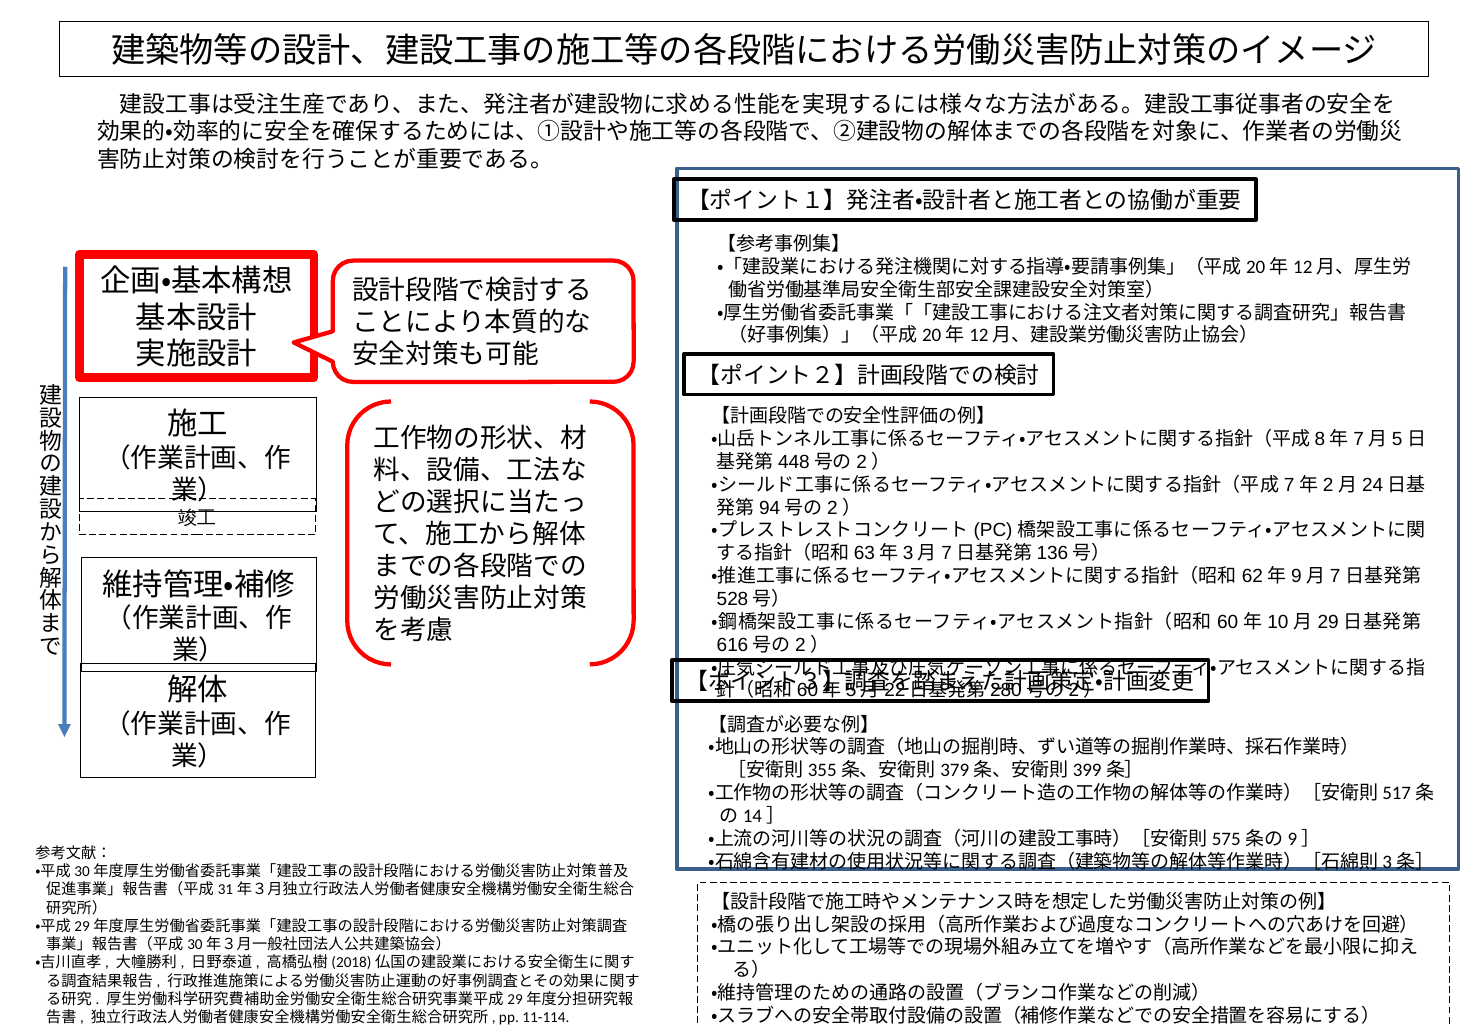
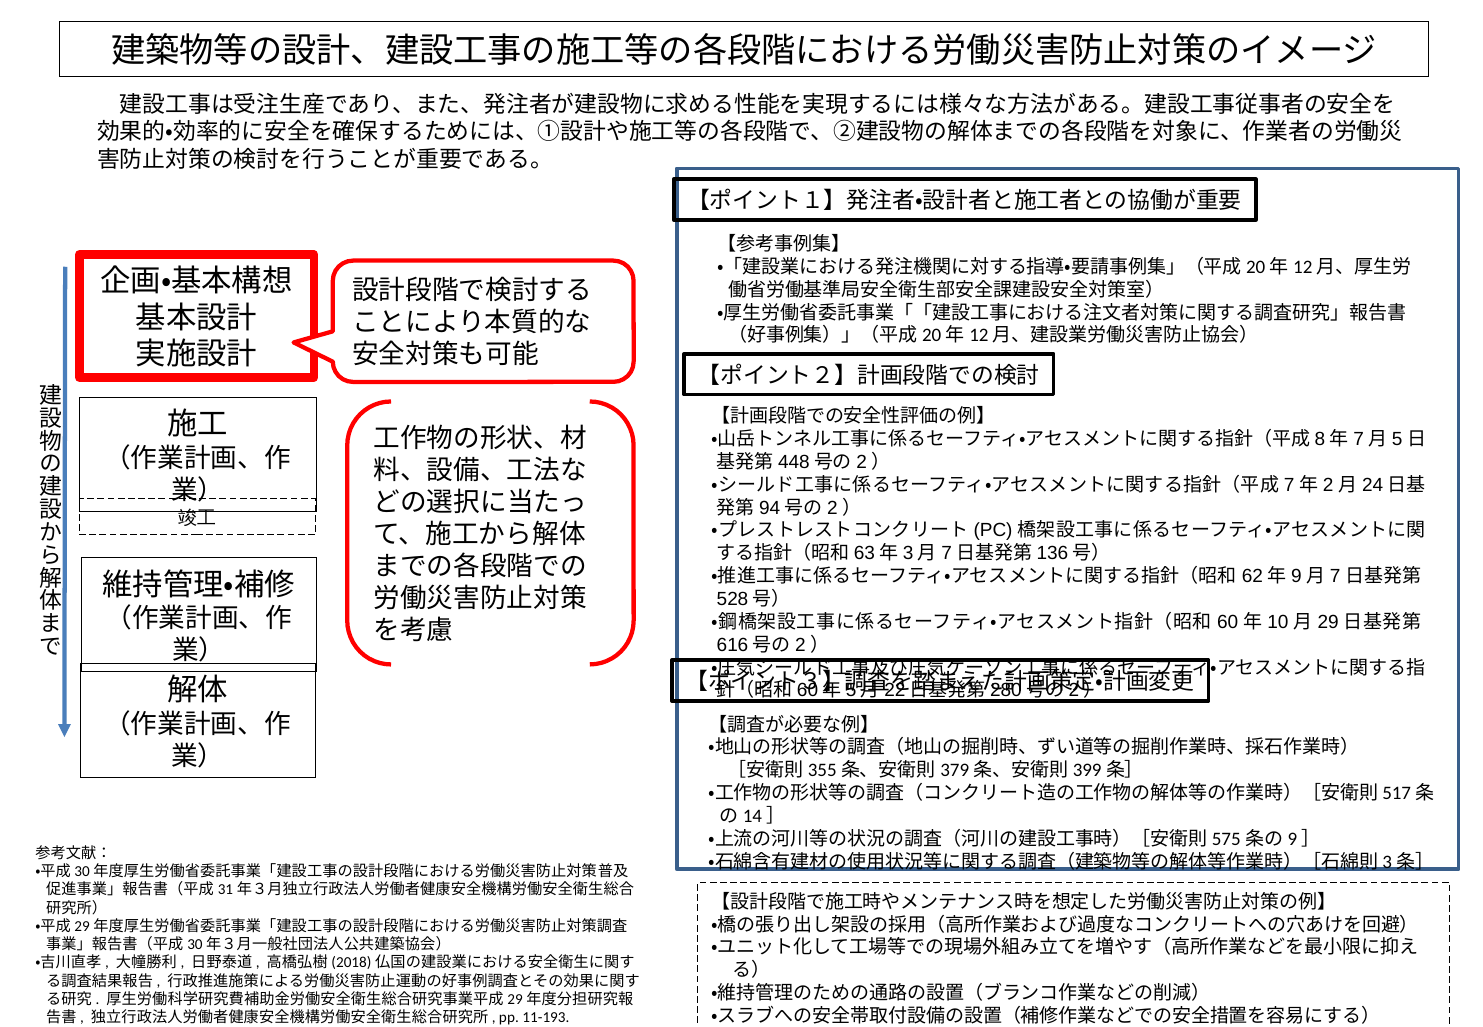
11-114: 11-114 -> 11-193
